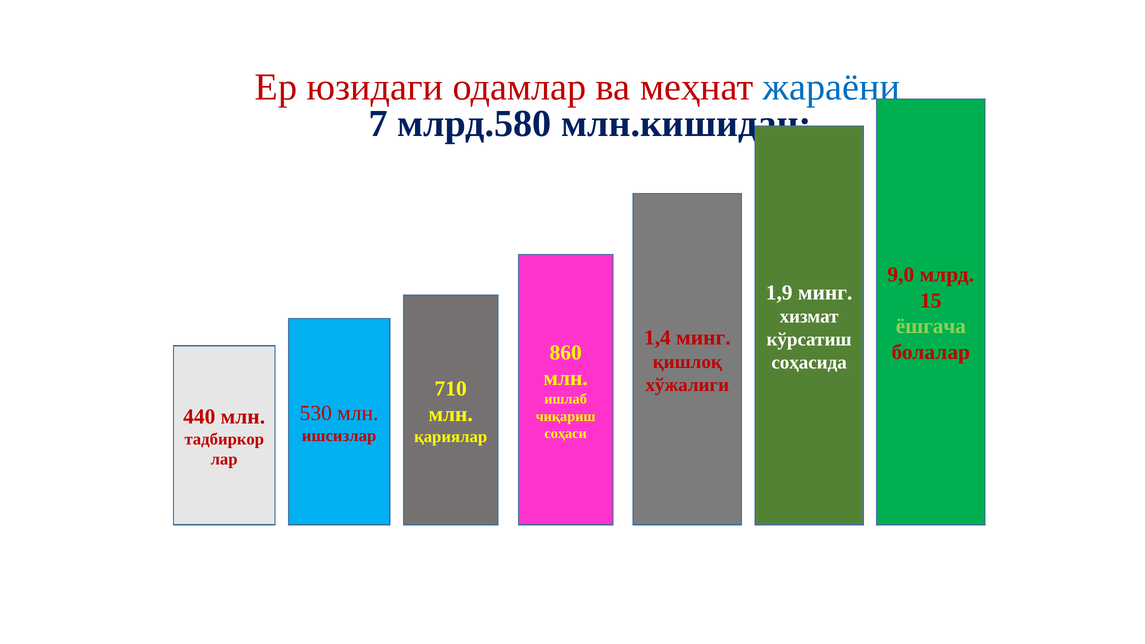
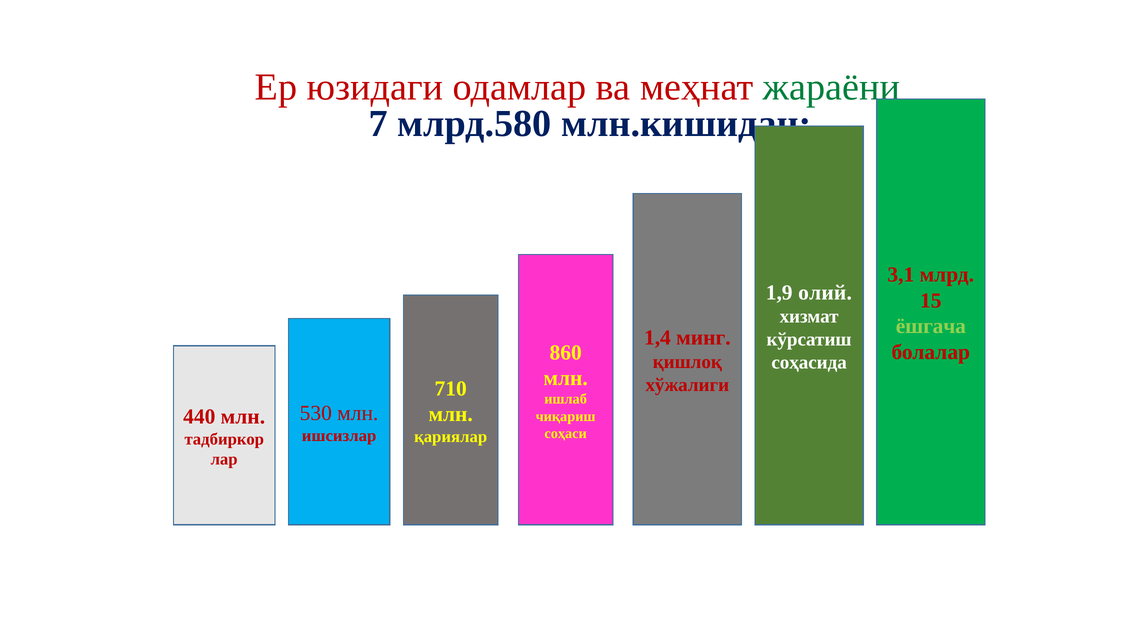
жараёни colour: blue -> green
9,0: 9,0 -> 3,1
1,9 минг: минг -> олий
